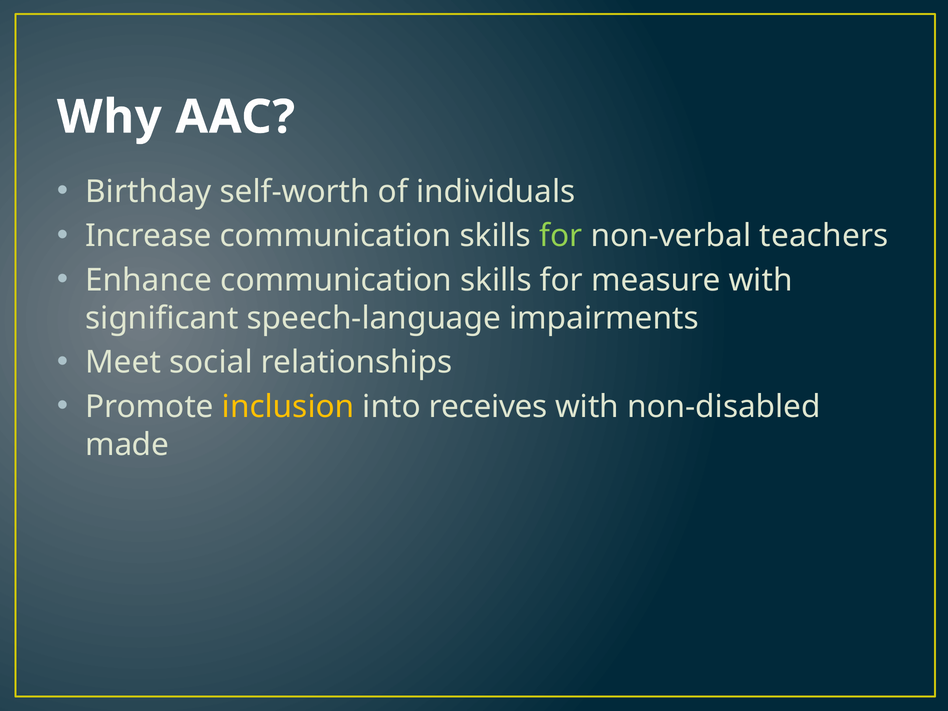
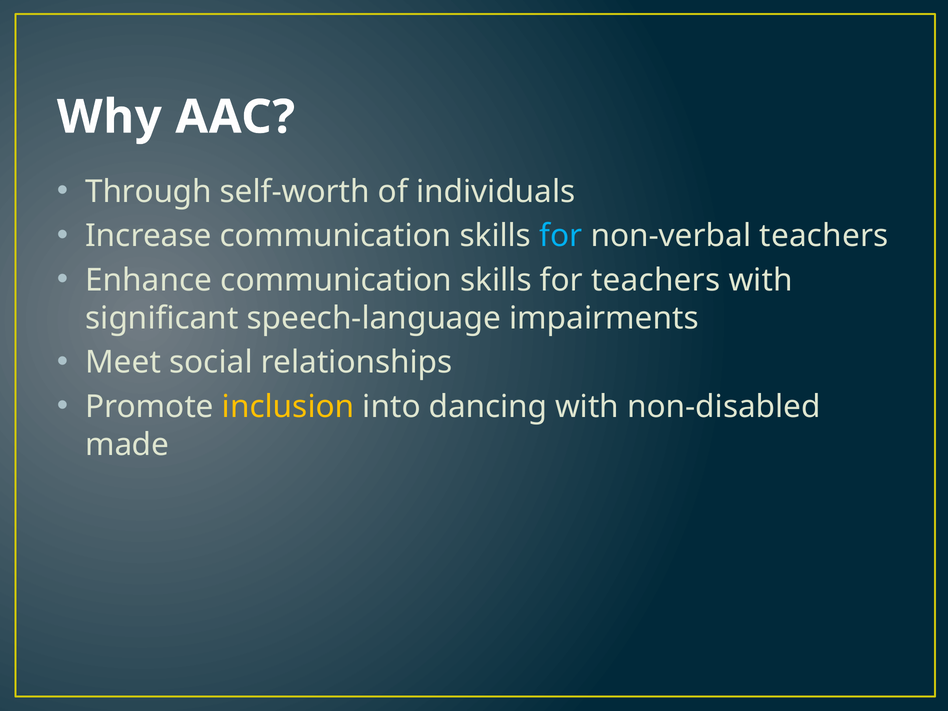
Birthday: Birthday -> Through
for at (561, 236) colour: light green -> light blue
for measure: measure -> teachers
receives: receives -> dancing
